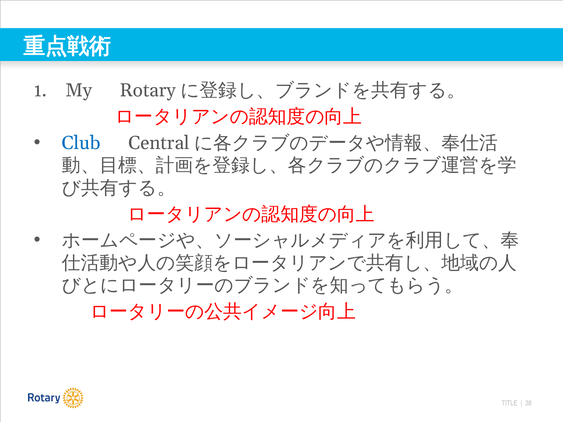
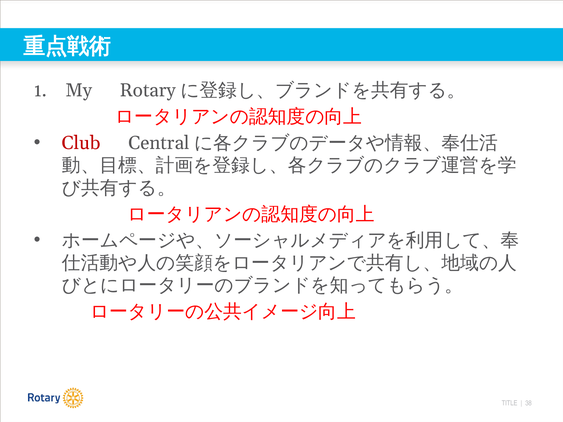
Club colour: blue -> red
